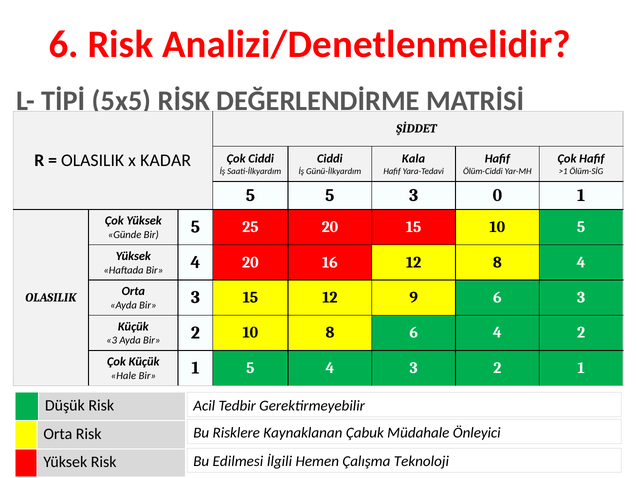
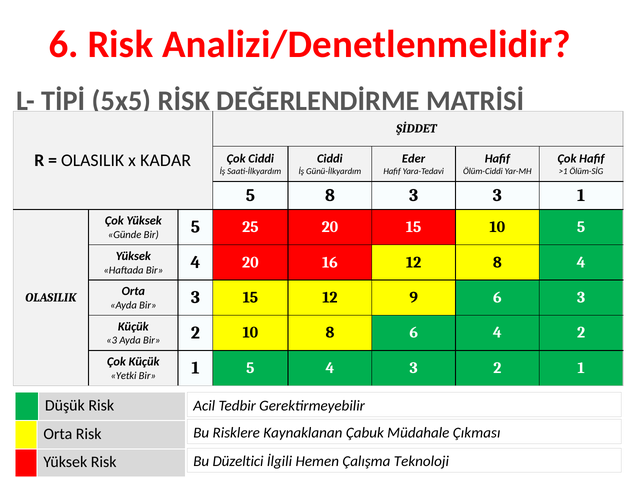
Kala: Kala -> Eder
5 5: 5 -> 8
3 0: 0 -> 3
Hale: Hale -> Yetki
Önleyici: Önleyici -> Çıkması
Edilmesi: Edilmesi -> Düzeltici
